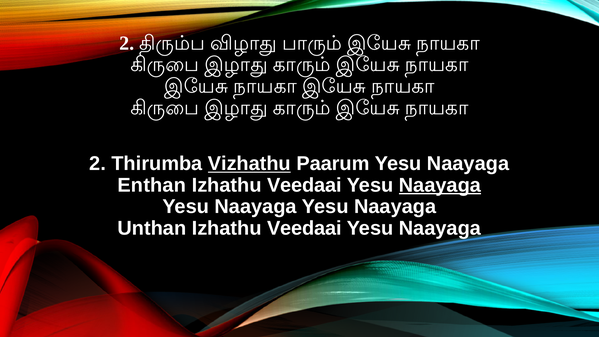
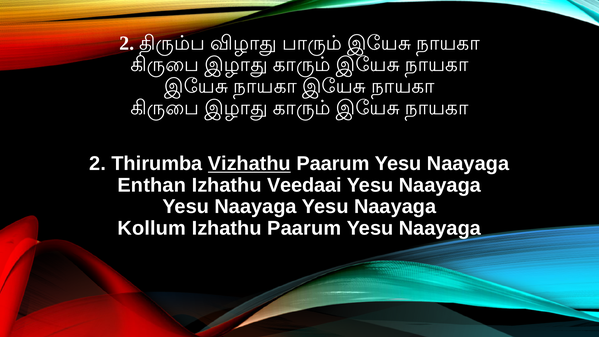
Naayaga at (440, 185) underline: present -> none
Unthan: Unthan -> Kollum
Veedaai at (304, 228): Veedaai -> Paarum
